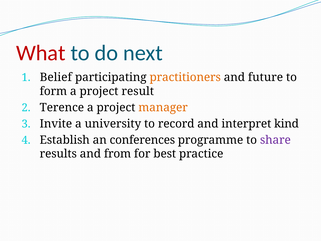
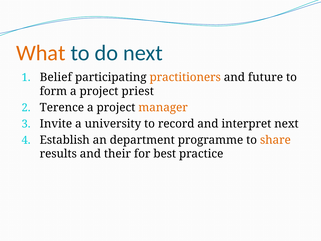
What colour: red -> orange
result: result -> priest
interpret kind: kind -> next
conferences: conferences -> department
share colour: purple -> orange
from: from -> their
